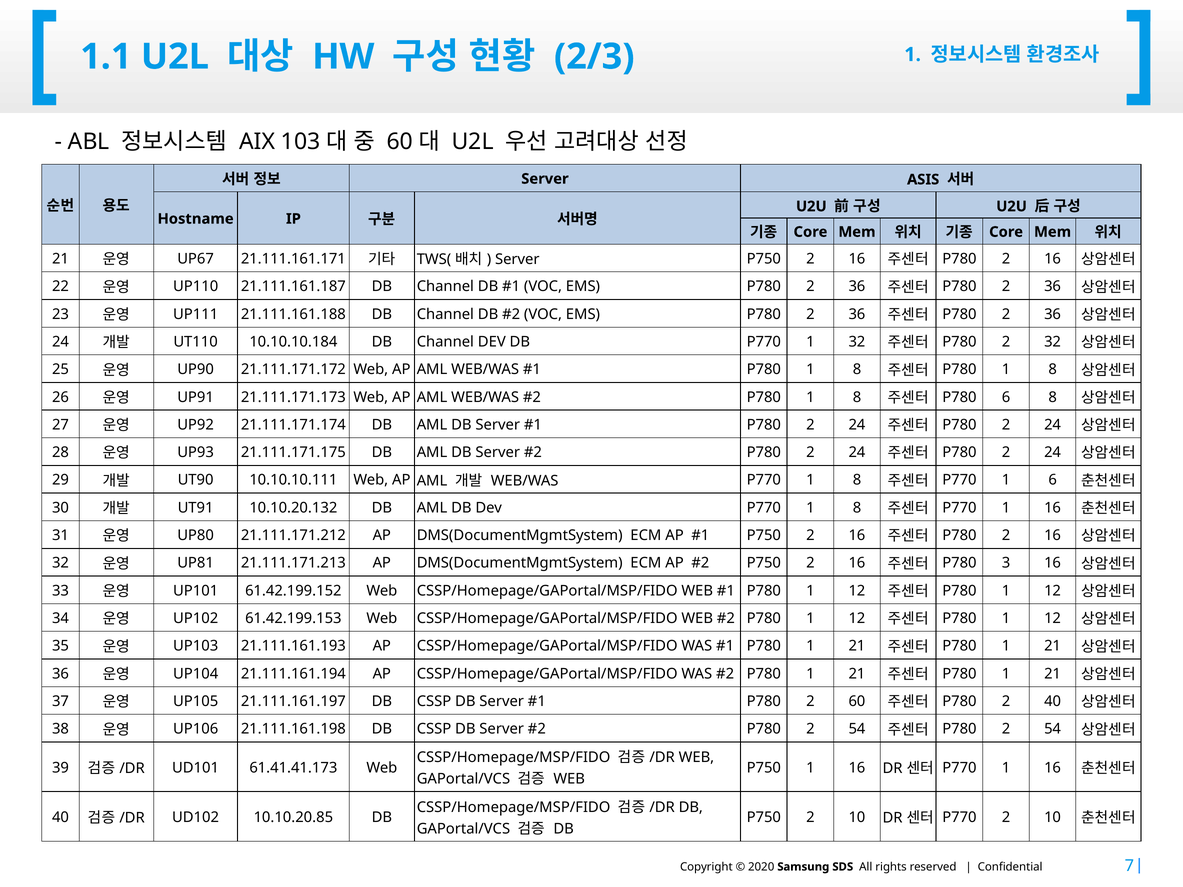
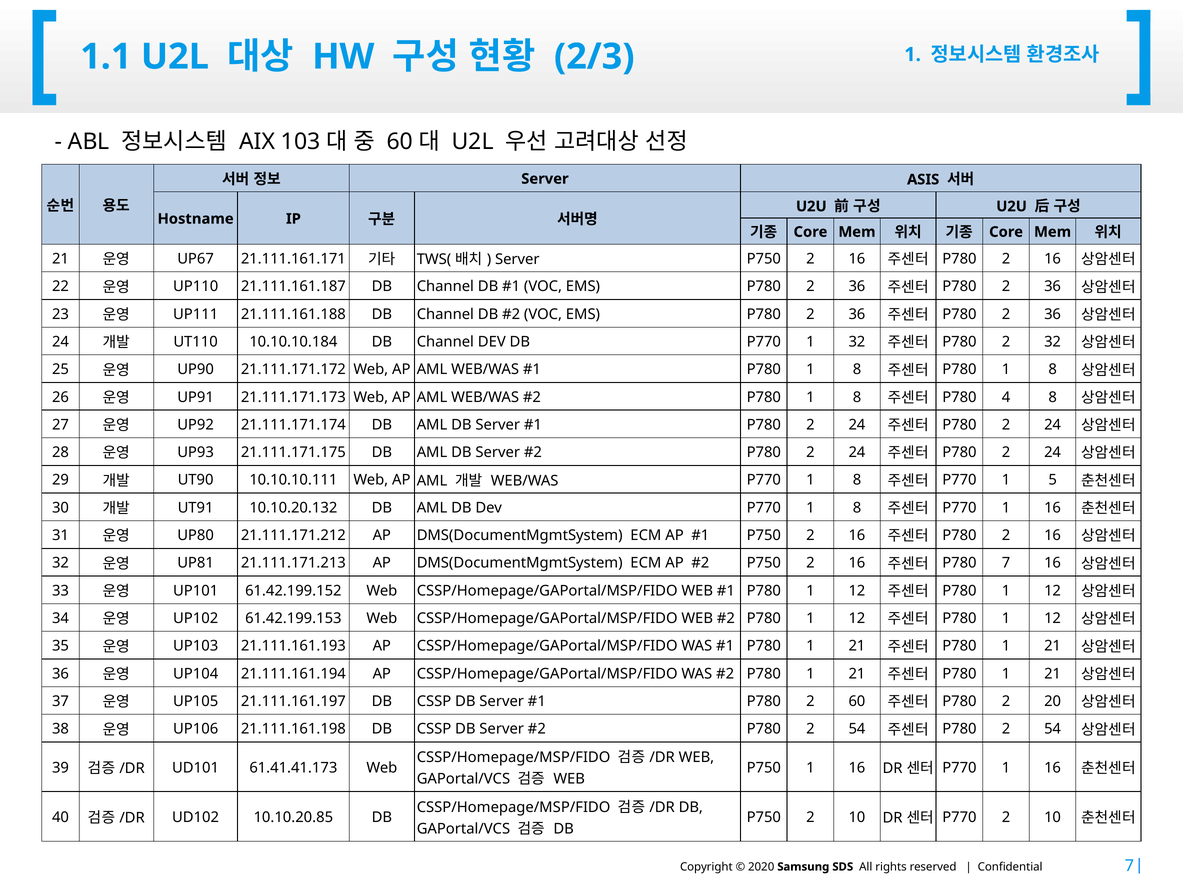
P780 6: 6 -> 4
1 6: 6 -> 5
P780 3: 3 -> 7
2 40: 40 -> 20
